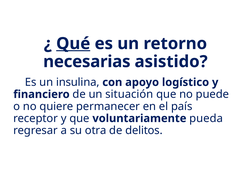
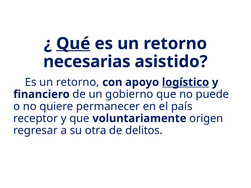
insulina at (78, 82): insulina -> retorno
logístico underline: none -> present
situación: situación -> gobierno
pueda: pueda -> origen
